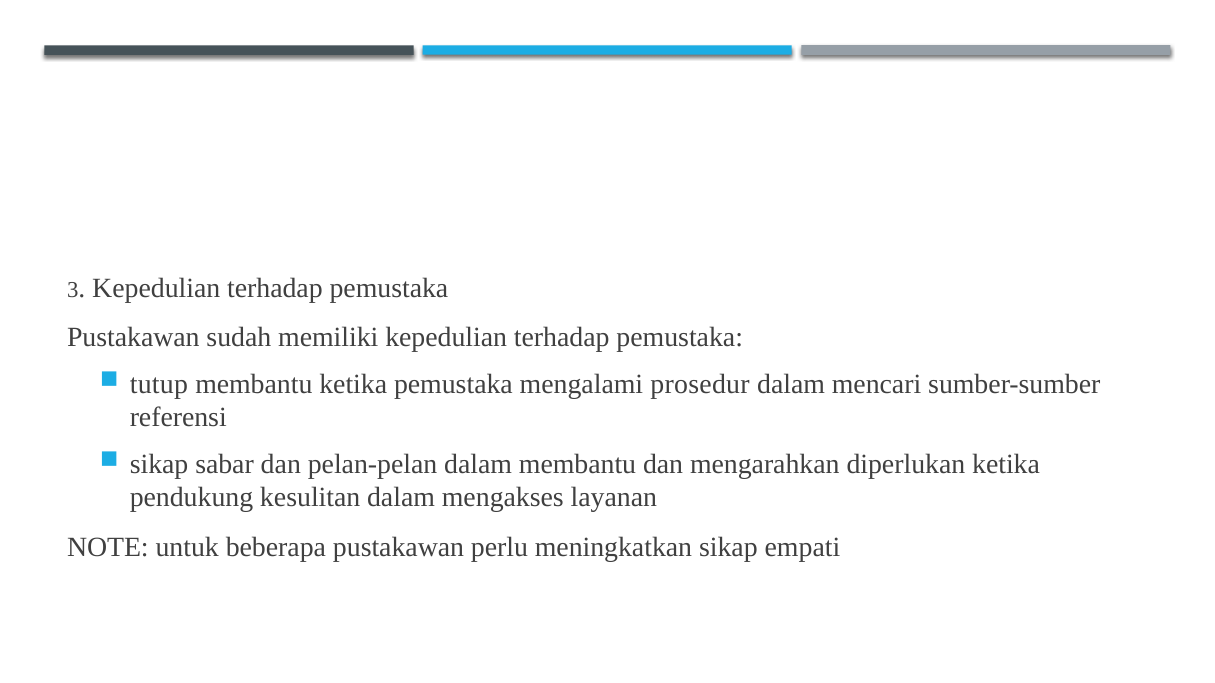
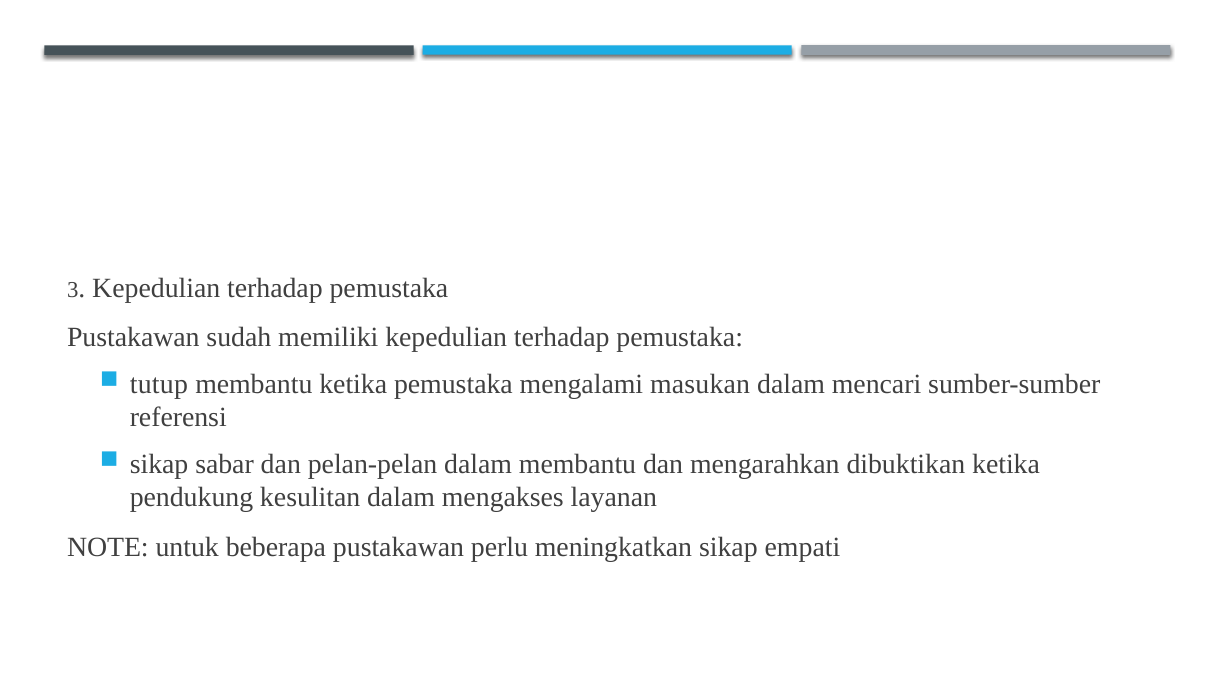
prosedur: prosedur -> masukan
diperlukan: diperlukan -> dibuktikan
